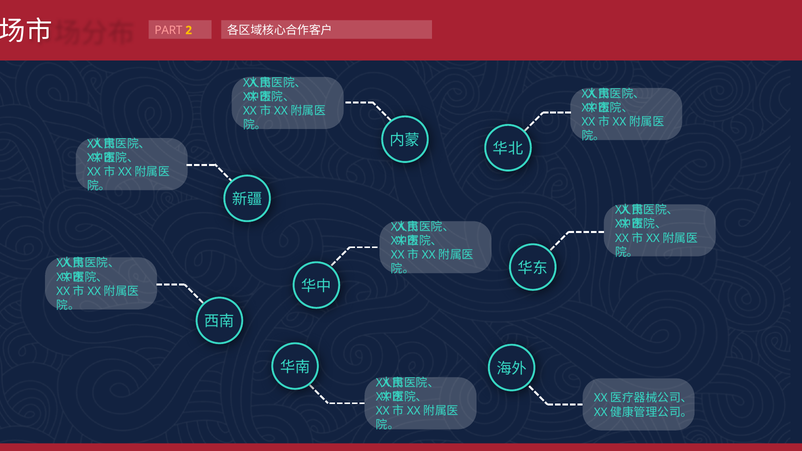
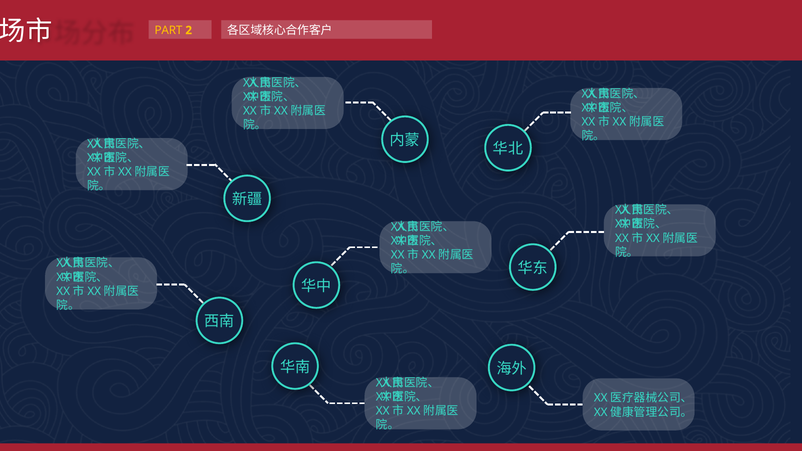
PART colour: pink -> yellow
